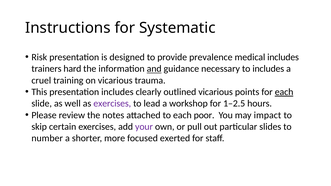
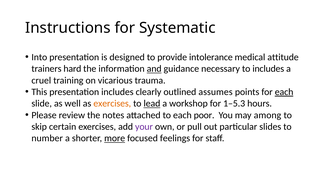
Risk: Risk -> Into
prevalence: prevalence -> intolerance
medical includes: includes -> attitude
outlined vicarious: vicarious -> assumes
exercises at (112, 104) colour: purple -> orange
lead underline: none -> present
1–2.5: 1–2.5 -> 1–5.3
impact: impact -> among
more underline: none -> present
exerted: exerted -> feelings
